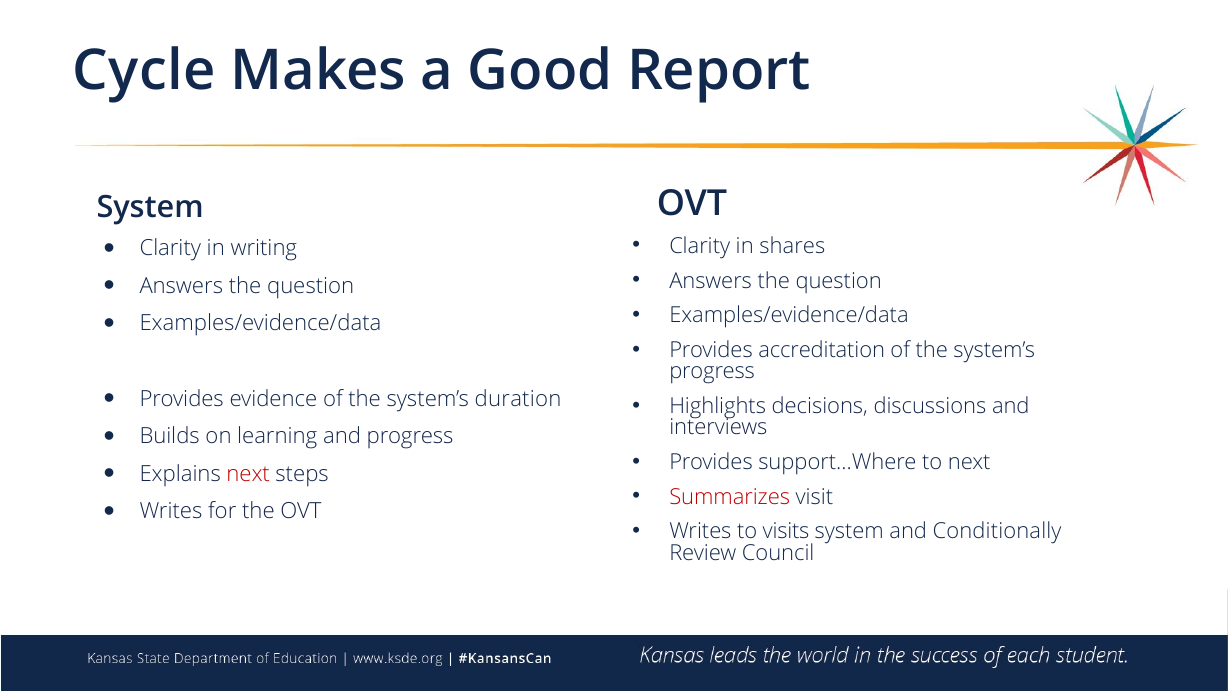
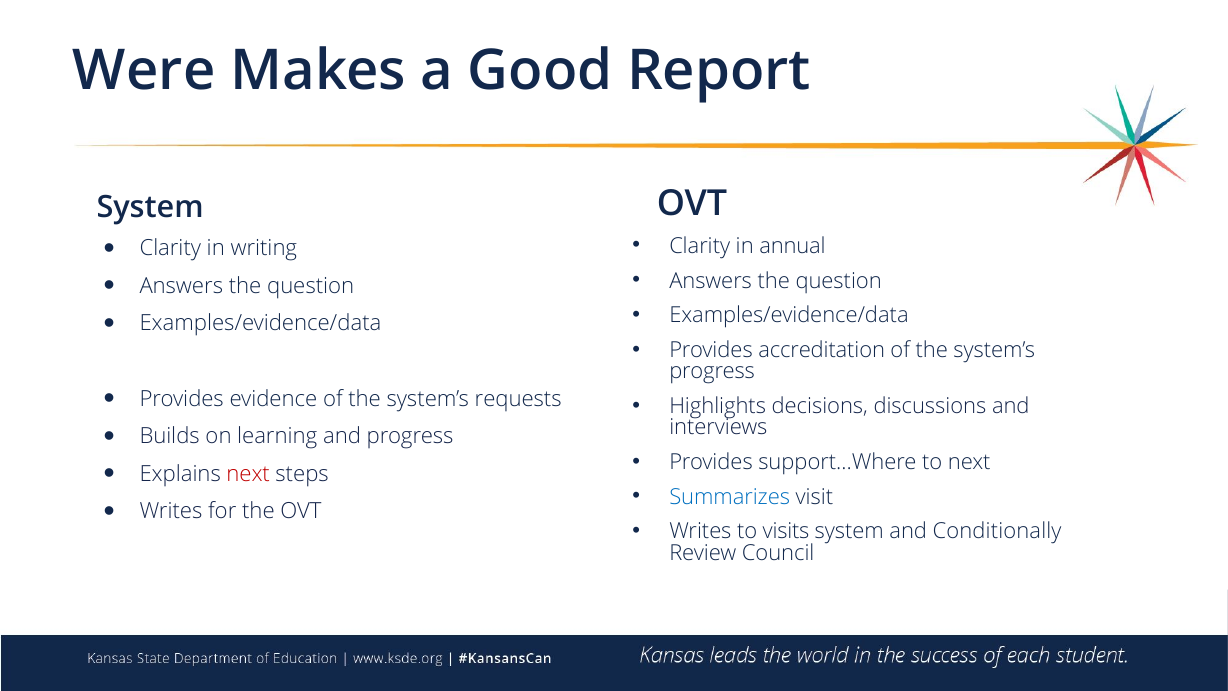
Cycle: Cycle -> Were
shares: shares -> annual
duration: duration -> requests
Summarizes colour: red -> blue
